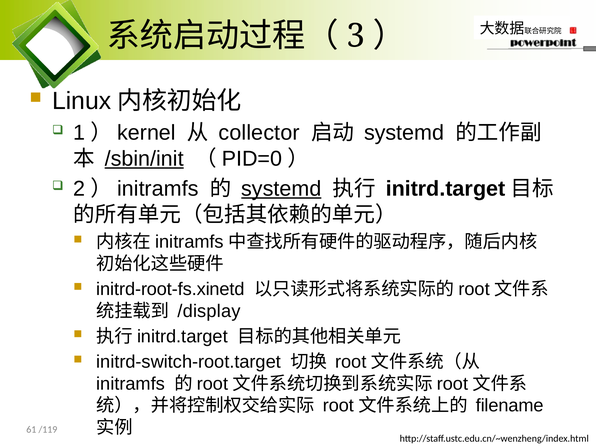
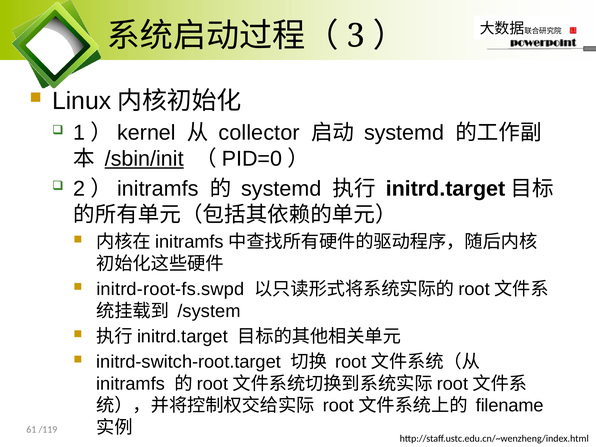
systemd at (281, 189) underline: present -> none
initrd-root-fs.xinetd: initrd-root-fs.xinetd -> initrd-root-fs.swpd
/display: /display -> /system
